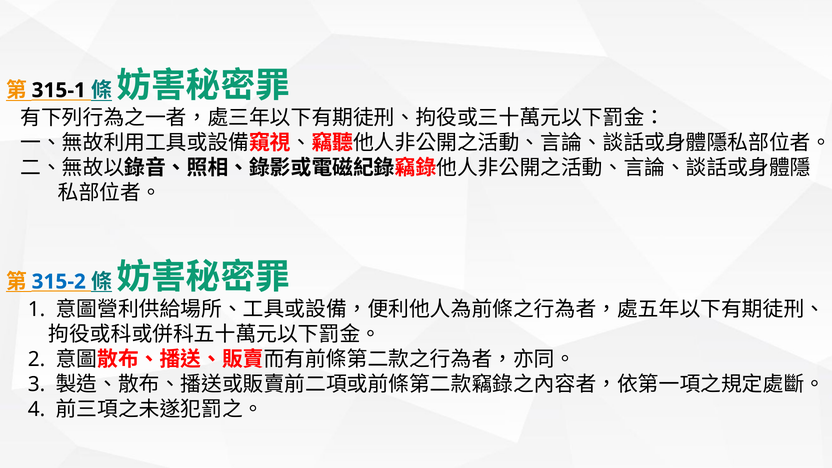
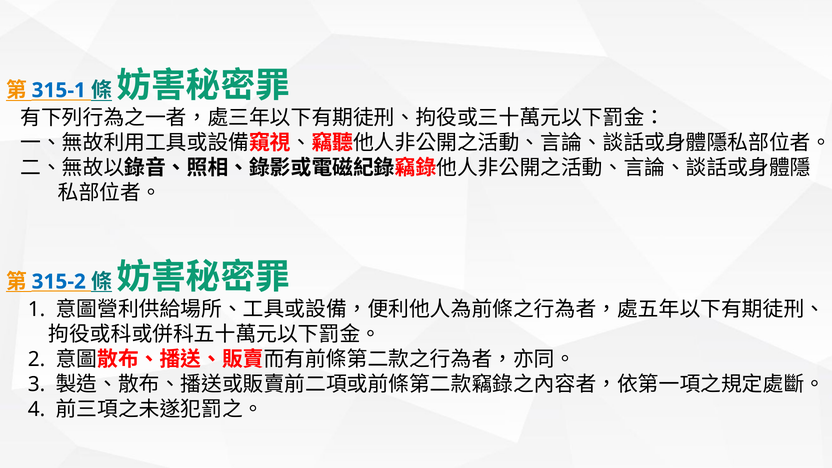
315-1 colour: black -> blue
